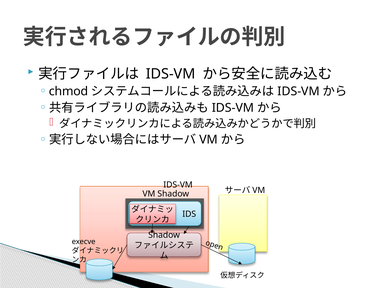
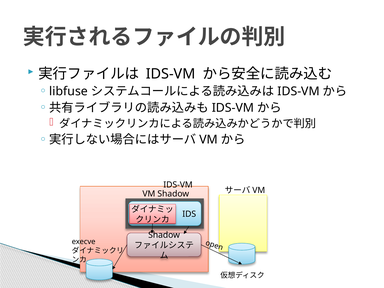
chmod: chmod -> libfuse
